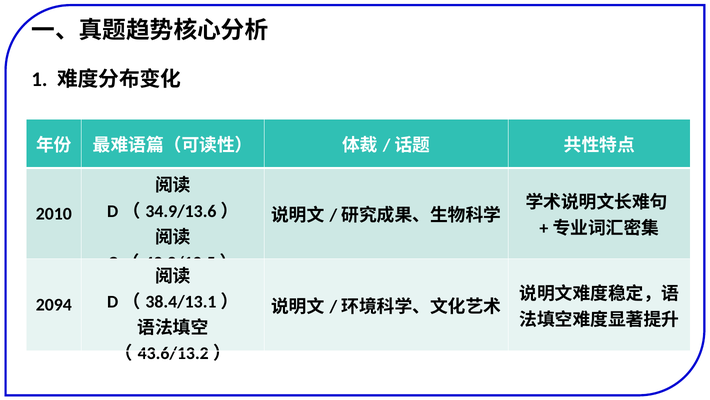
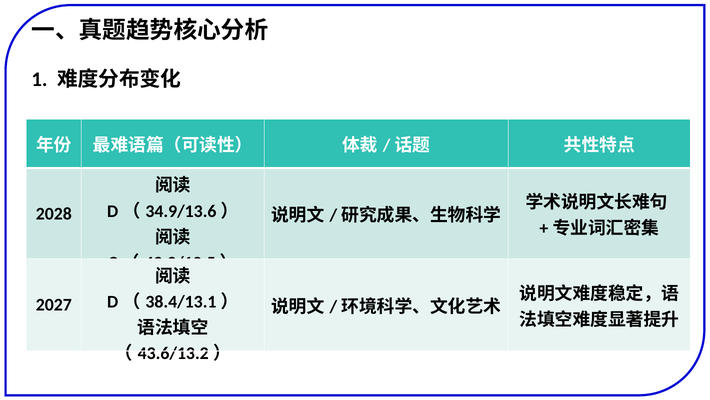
2010: 2010 -> 2028
2094: 2094 -> 2027
